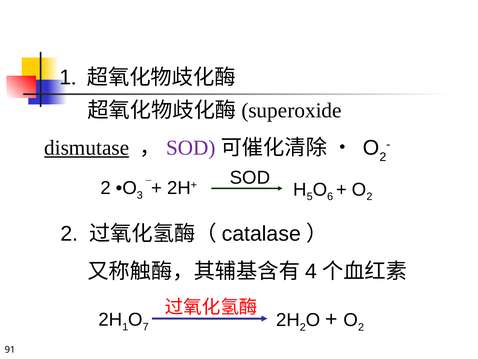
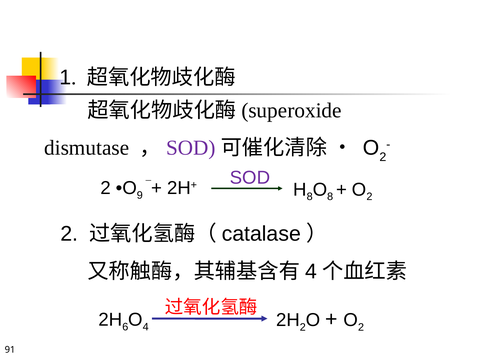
dismutase underline: present -> none
SOD at (250, 178) colour: black -> purple
3: 3 -> 9
5 at (310, 196): 5 -> 8
6 at (330, 196): 6 -> 8
1 at (125, 327): 1 -> 6
7 at (146, 327): 7 -> 4
